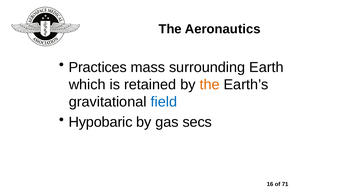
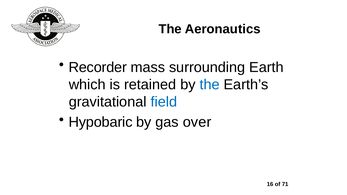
Practices: Practices -> Recorder
the at (210, 85) colour: orange -> blue
secs: secs -> over
